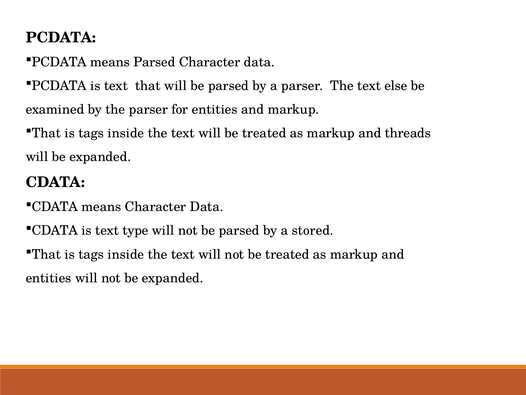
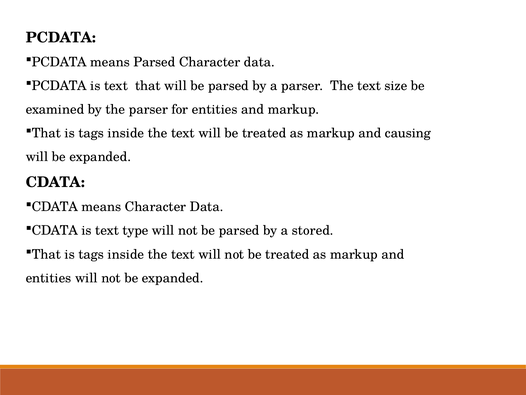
else: else -> size
threads: threads -> causing
